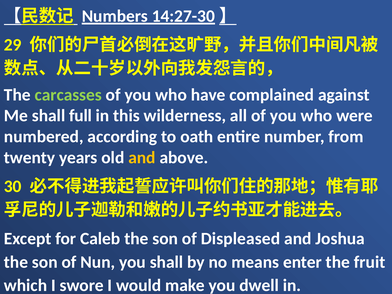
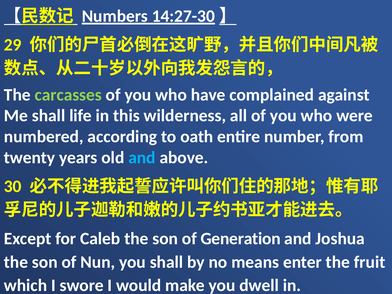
full: full -> life
and at (142, 158) colour: yellow -> light blue
Displeased: Displeased -> Generation
